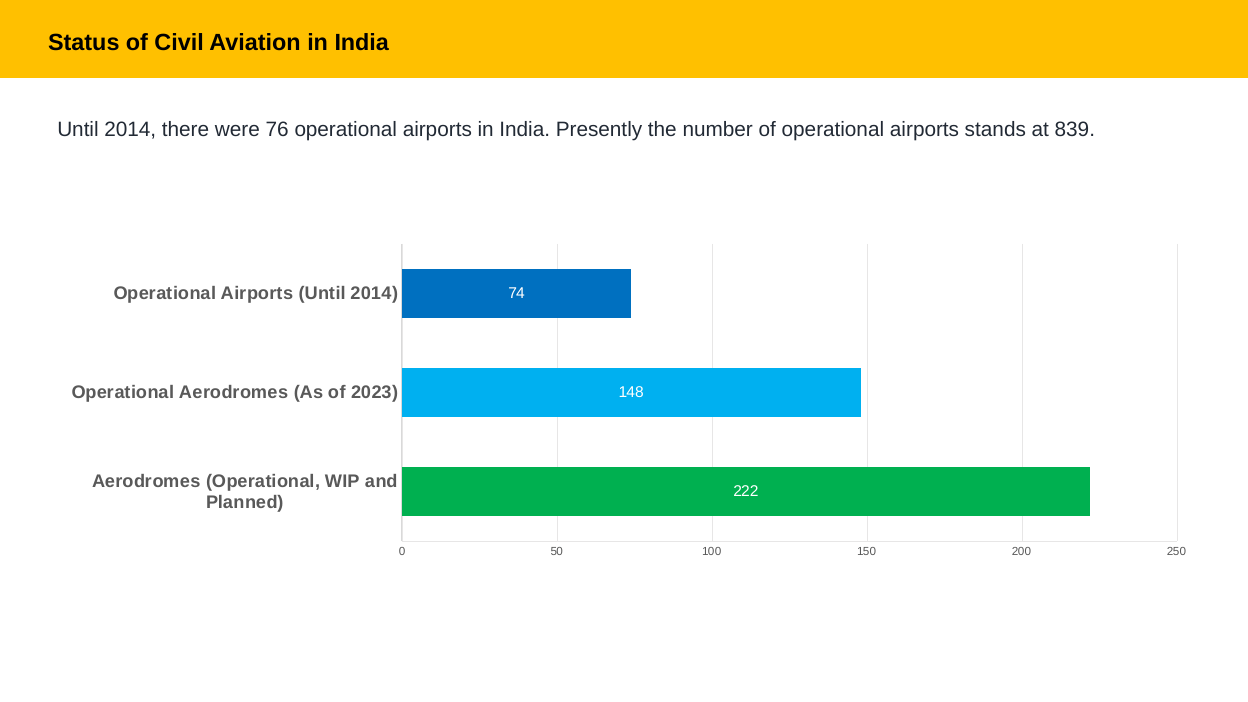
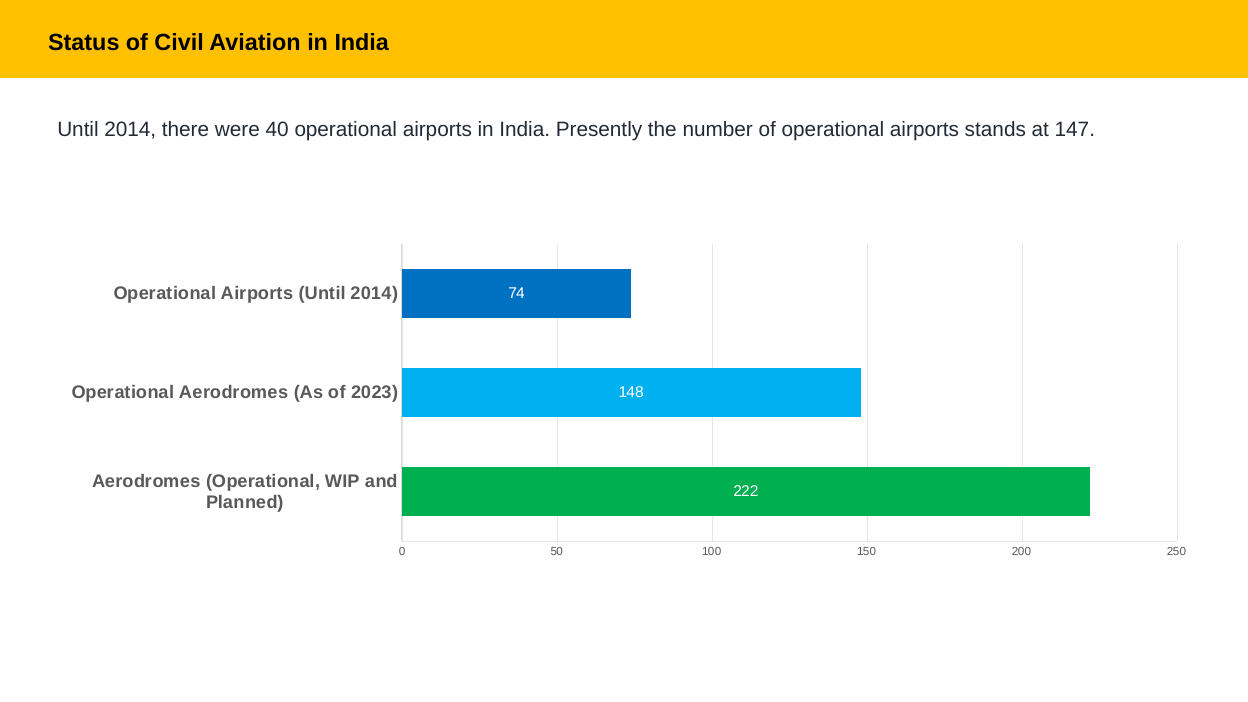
76: 76 -> 40
839: 839 -> 147
